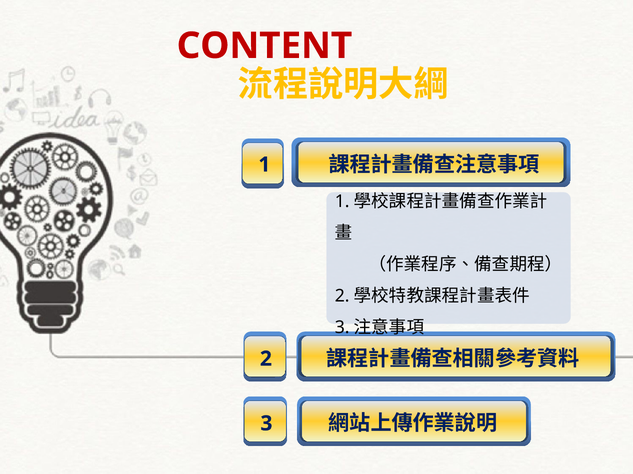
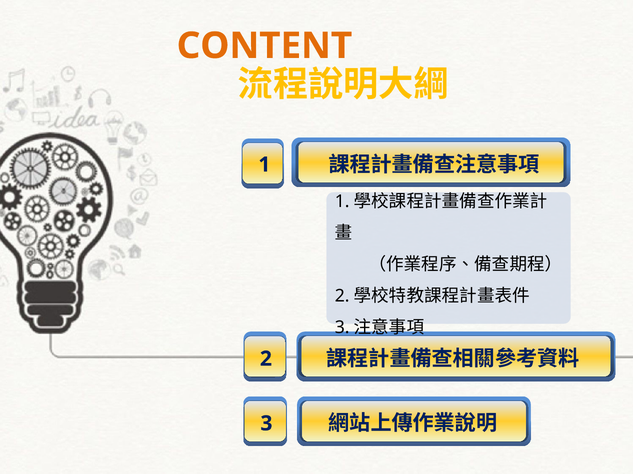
CONTENT colour: red -> orange
